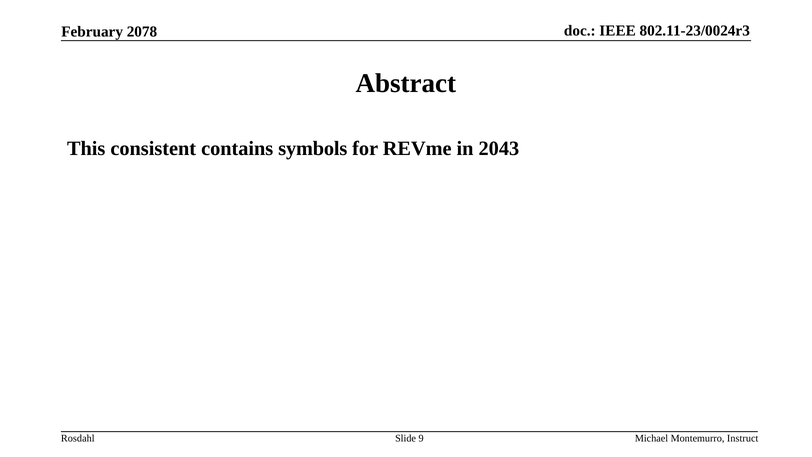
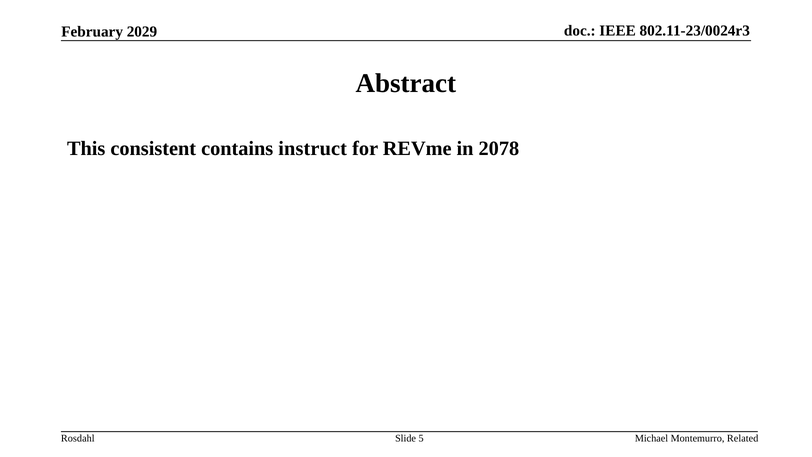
2078: 2078 -> 2029
symbols: symbols -> instruct
2043: 2043 -> 2078
9: 9 -> 5
Instruct: Instruct -> Related
